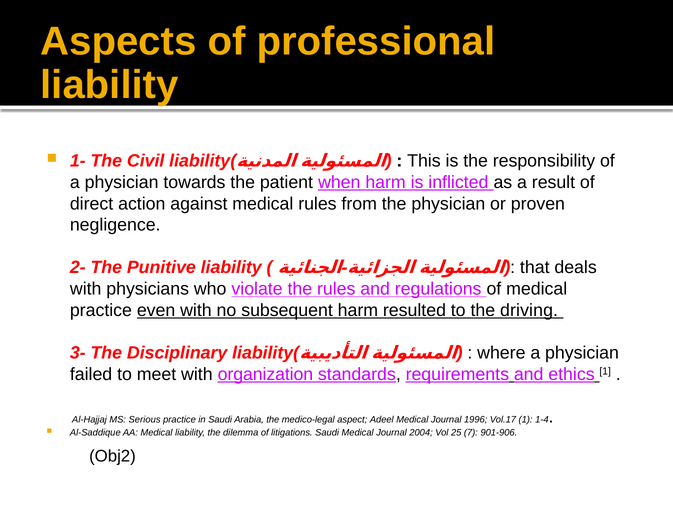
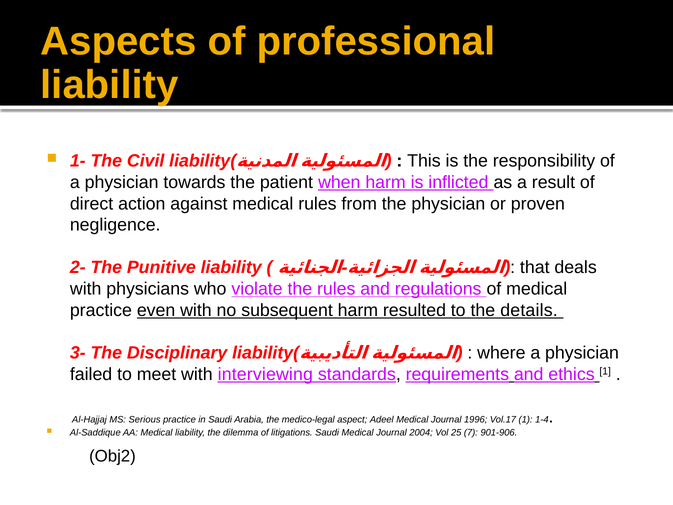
driving: driving -> details
organization: organization -> interviewing
